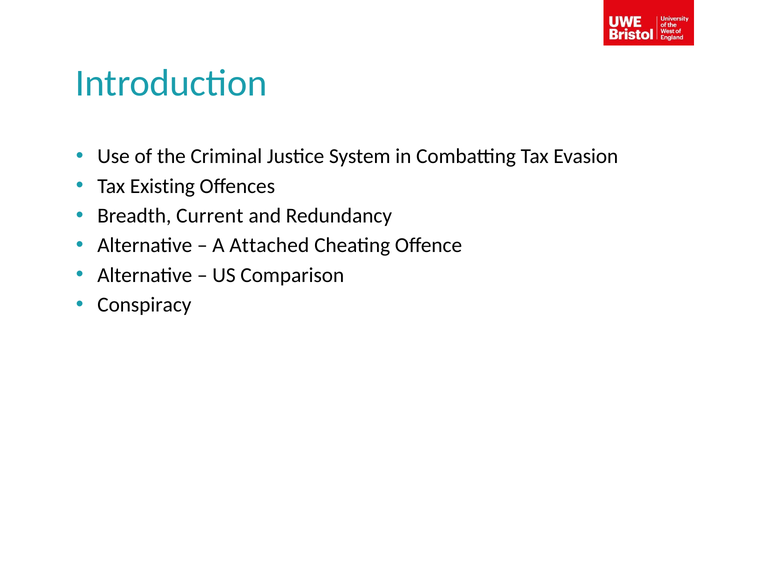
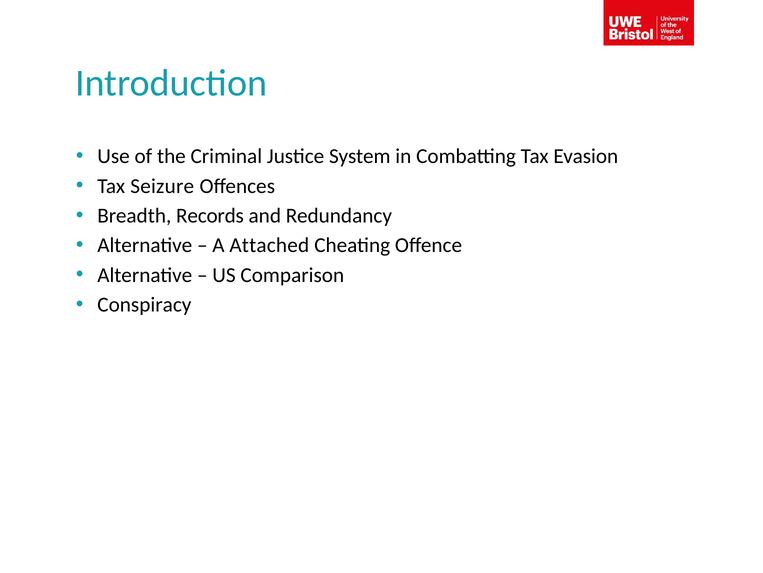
Existing: Existing -> Seizure
Current: Current -> Records
